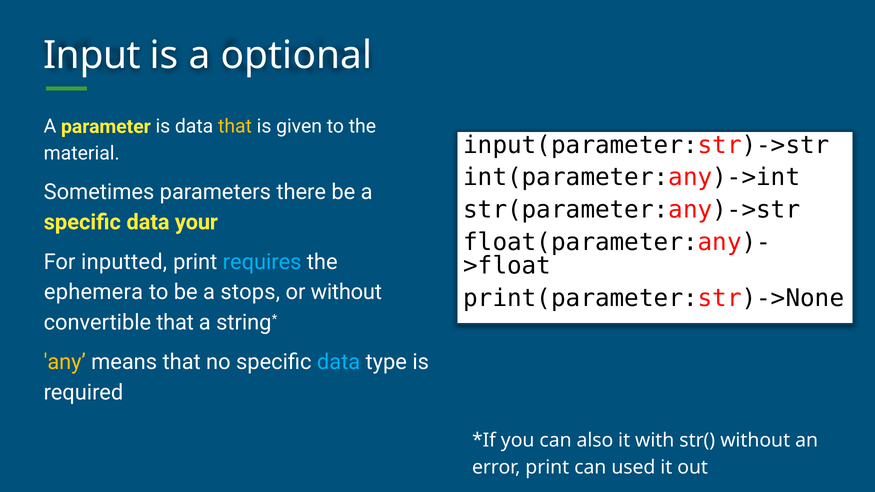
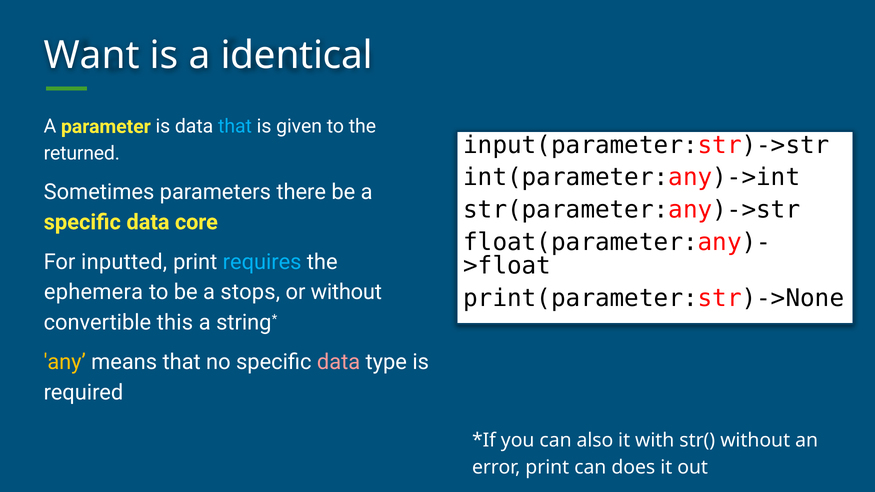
Input: Input -> Want
optional: optional -> identical
that at (235, 127) colour: yellow -> light blue
material: material -> returned
your: your -> core
convertible that: that -> this
data at (339, 362) colour: light blue -> pink
used: used -> does
